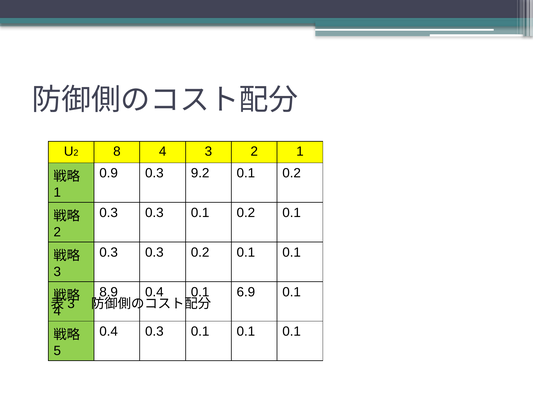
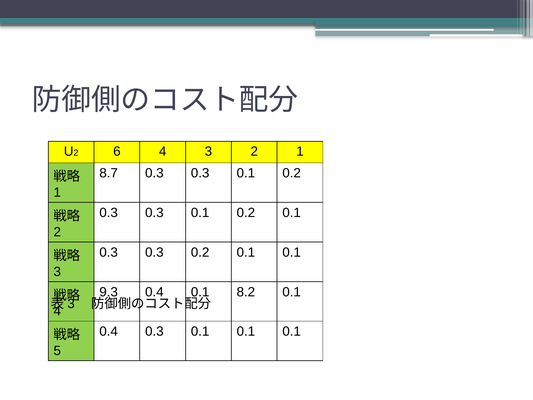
8: 8 -> 6
0.9: 0.9 -> 8.7
9.2 at (200, 173): 9.2 -> 0.3
8.9: 8.9 -> 9.3
6.9: 6.9 -> 8.2
